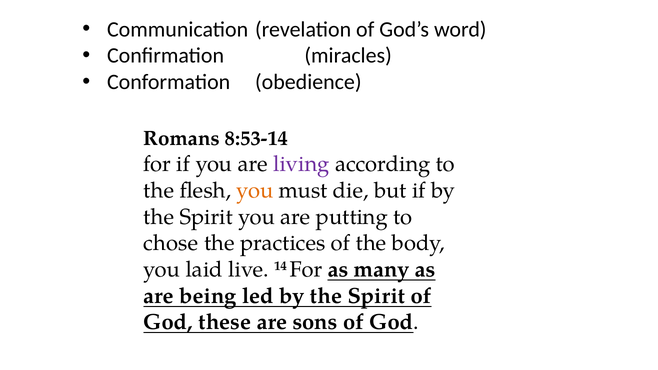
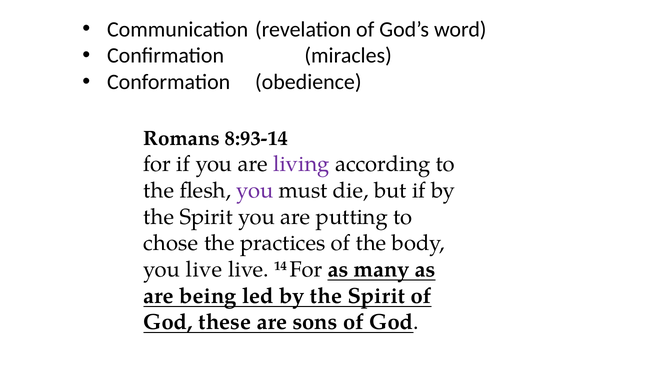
8:53-14: 8:53-14 -> 8:93-14
you at (255, 191) colour: orange -> purple
you laid: laid -> live
